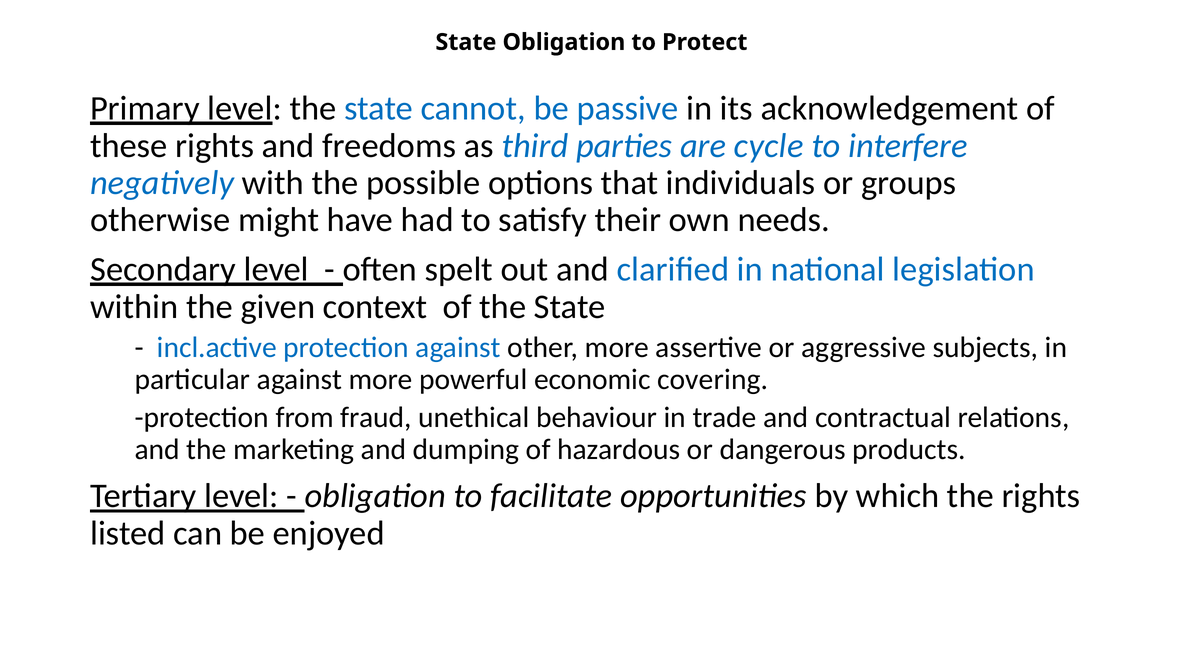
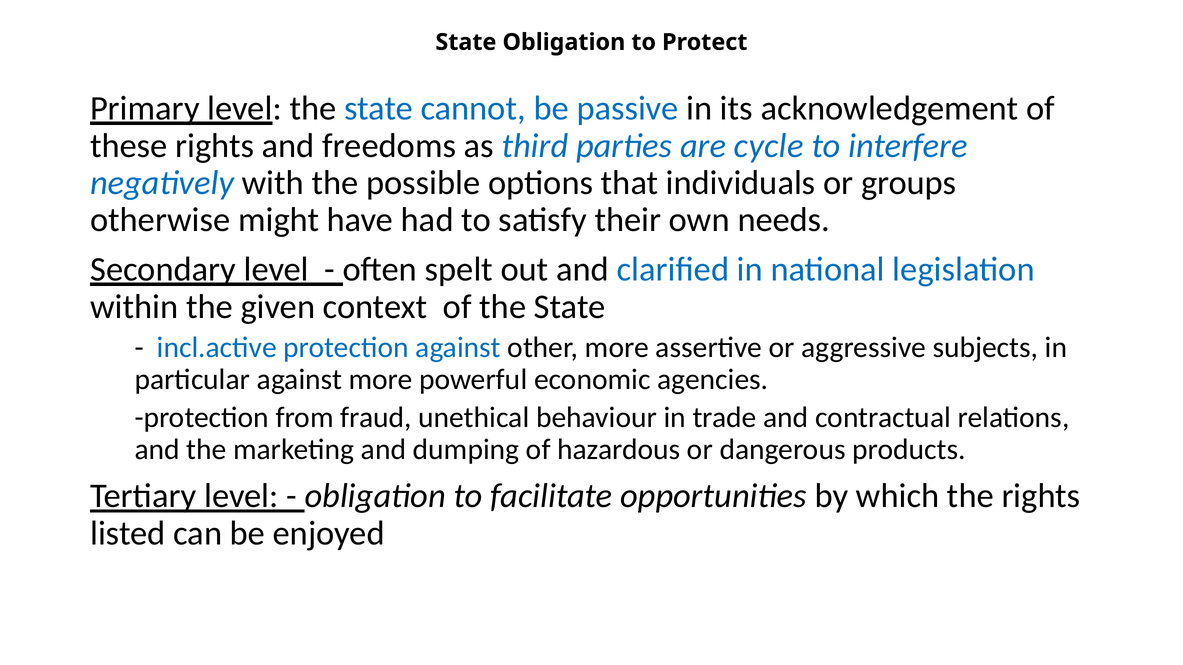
covering: covering -> agencies
